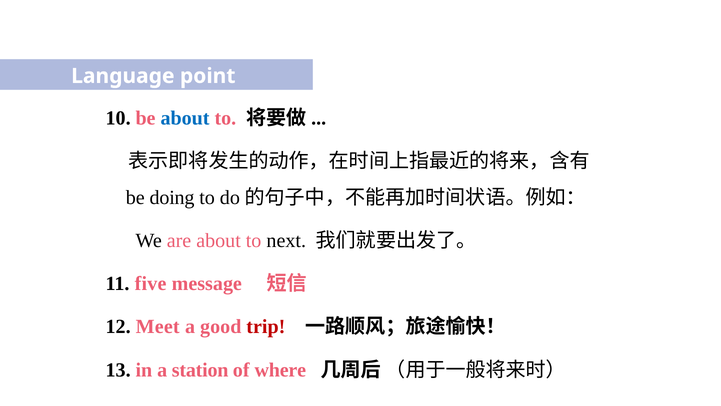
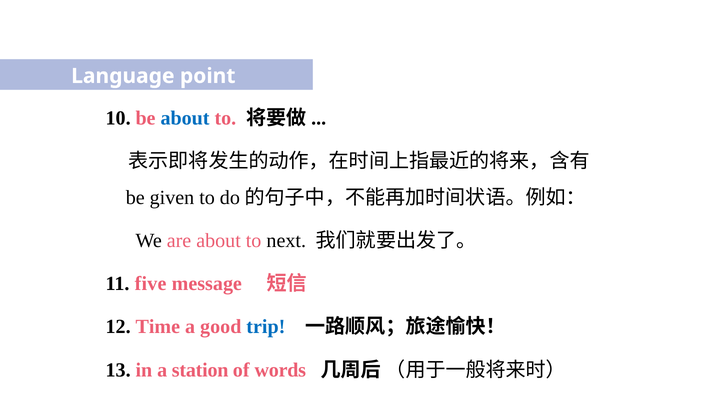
doing: doing -> given
Meet: Meet -> Time
trip colour: red -> blue
where: where -> words
